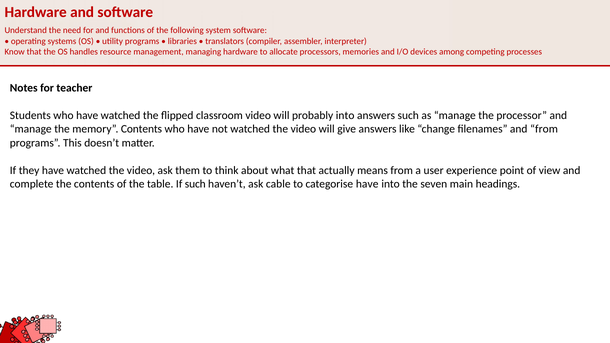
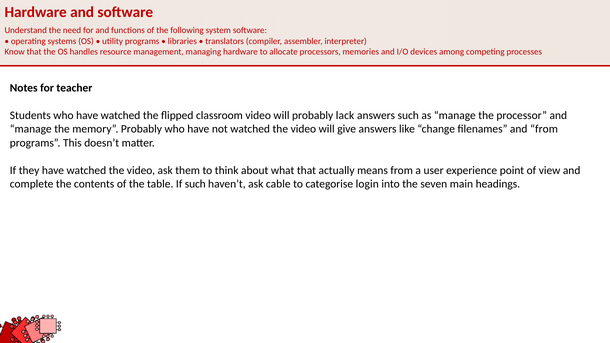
probably into: into -> lack
memory Contents: Contents -> Probably
categorise have: have -> login
